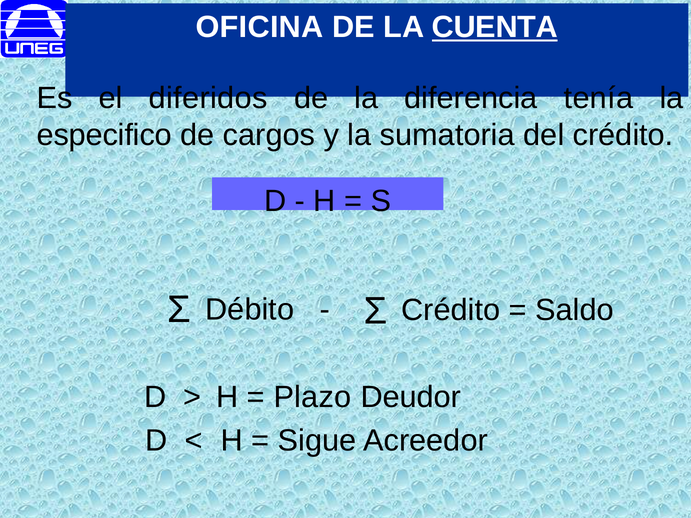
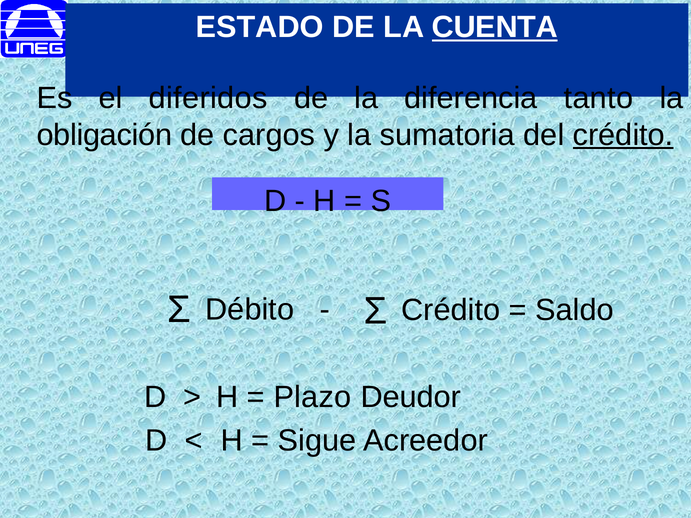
OFICINA: OFICINA -> ESTADO
tenía: tenía -> tanto
especifico: especifico -> obligación
crédito at (623, 135) underline: none -> present
